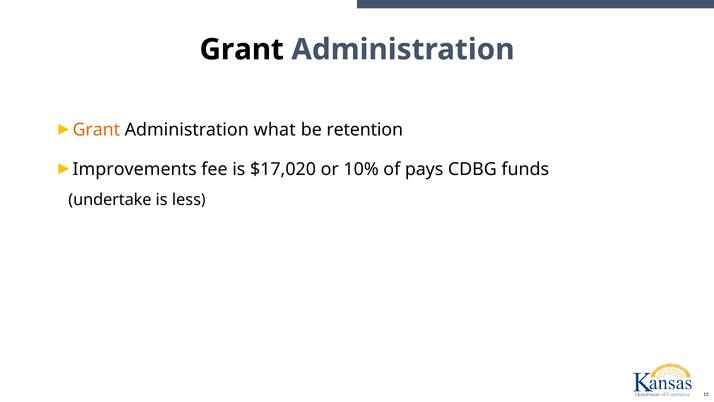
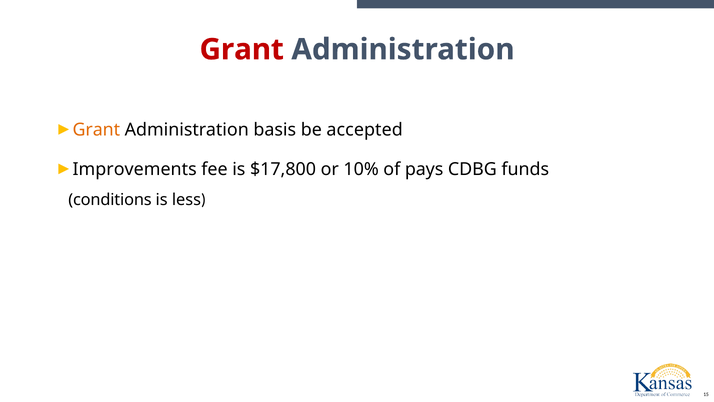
Grant at (242, 49) colour: black -> red
what: what -> basis
retention: retention -> accepted
$17,020: $17,020 -> $17,800
undertake: undertake -> conditions
